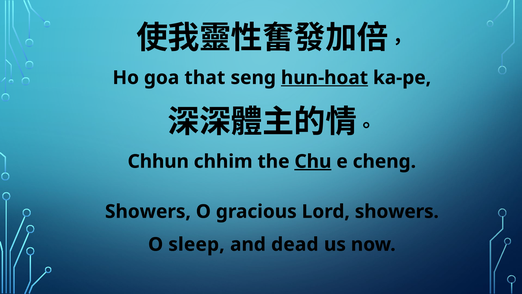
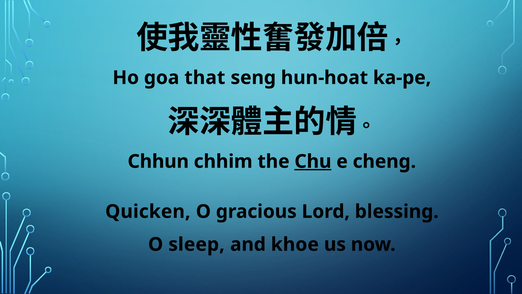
hun-hoat underline: present -> none
Showers at (148, 211): Showers -> Quicken
Lord showers: showers -> blessing
dead: dead -> khoe
